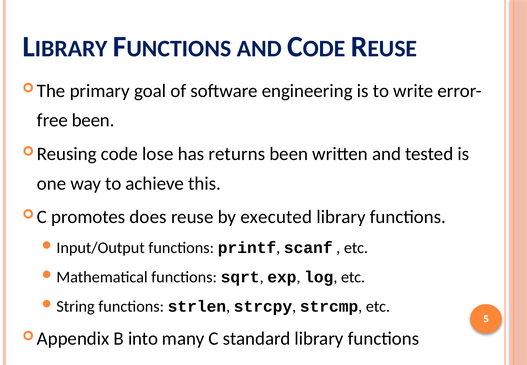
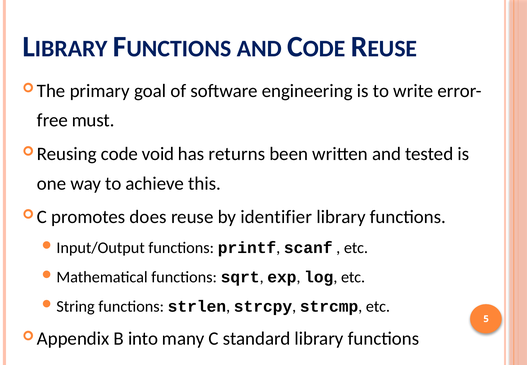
been at (93, 120): been -> must
lose: lose -> void
executed: executed -> identifier
